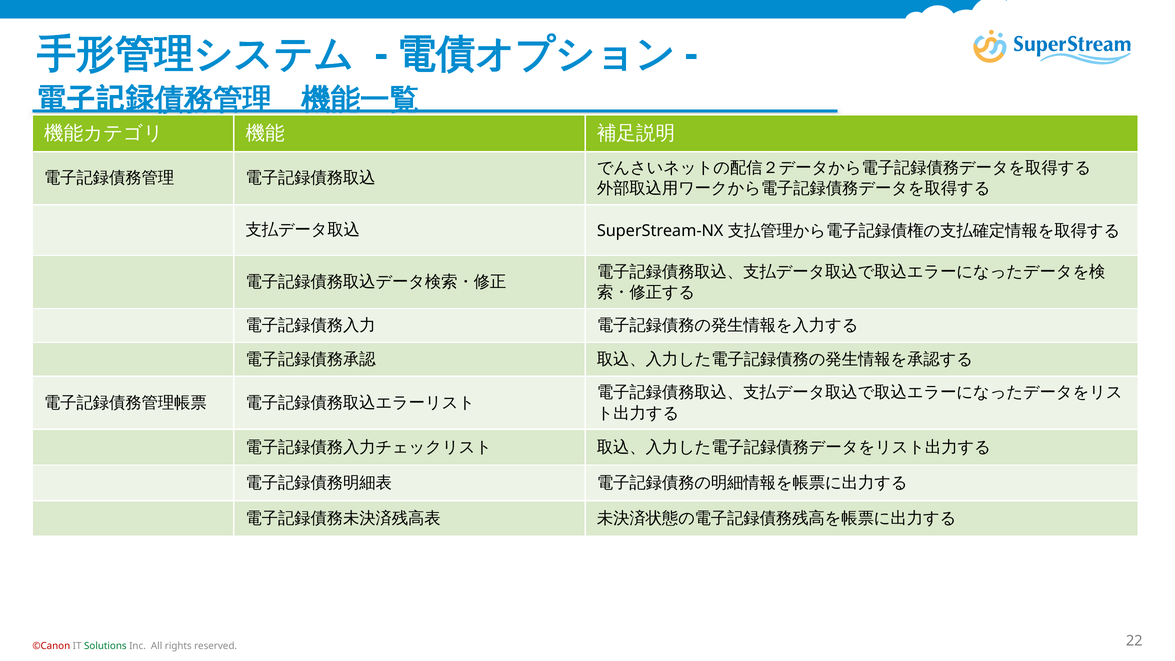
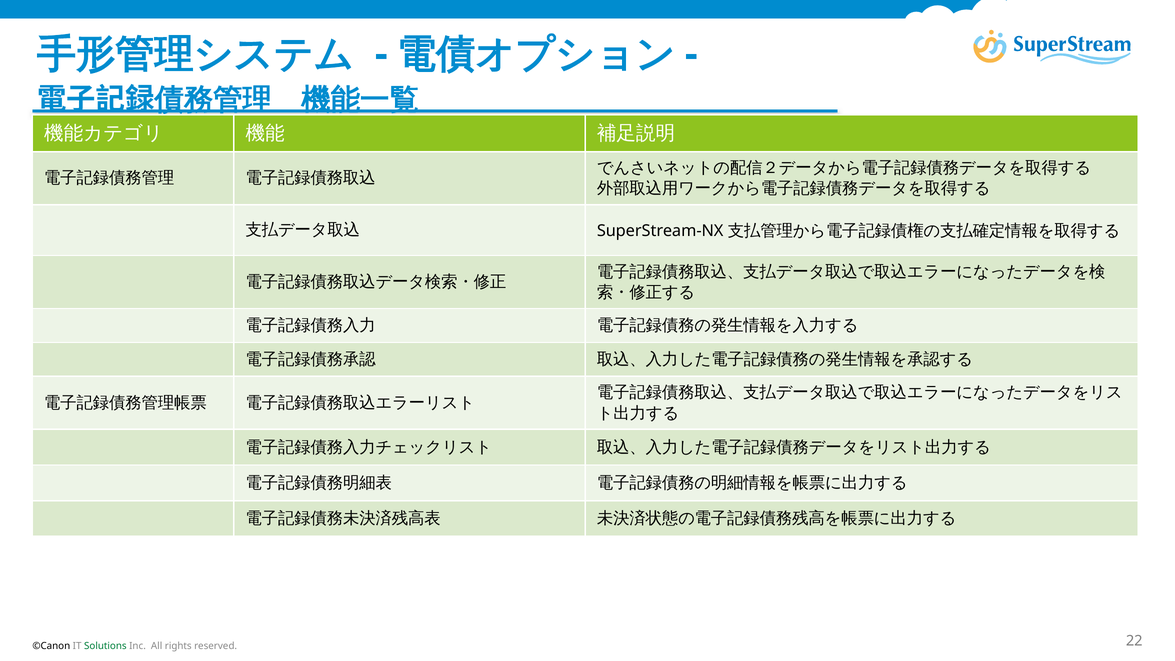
©Canon colour: red -> black
